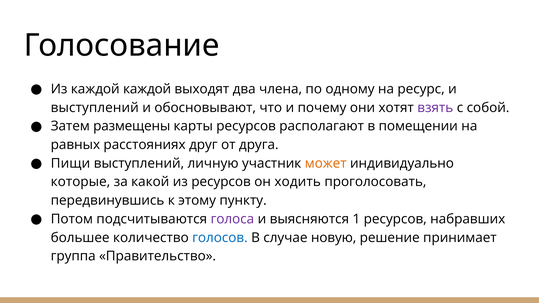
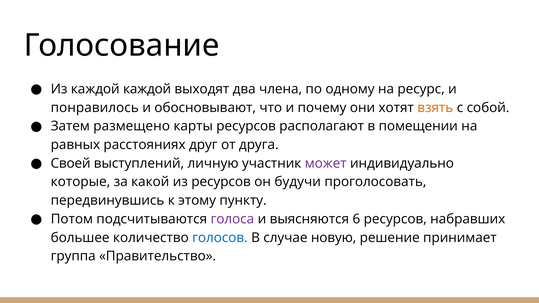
выступлений at (95, 108): выступлений -> понравилось
взять colour: purple -> orange
размещены: размещены -> размещено
Пищи: Пищи -> Своей
может colour: orange -> purple
ходить: ходить -> будучи
1: 1 -> 6
